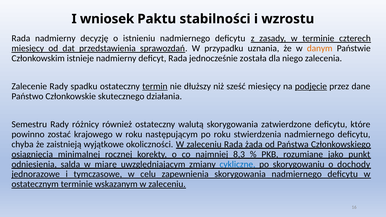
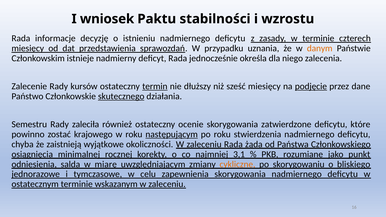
Rada nadmierny: nadmierny -> informacje
została: została -> określa
spadku: spadku -> kursów
skutecznego underline: none -> present
różnicy: różnicy -> zaleciła
walutą: walutą -> ocenie
następującym underline: none -> present
8,3: 8,3 -> 3,1
cykliczne colour: blue -> orange
dochody: dochody -> bliskiego
